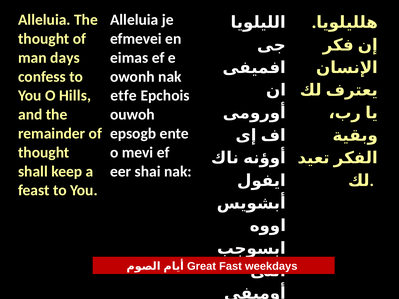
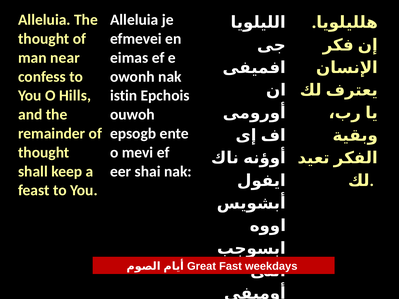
days: days -> near
etfe: etfe -> istin
